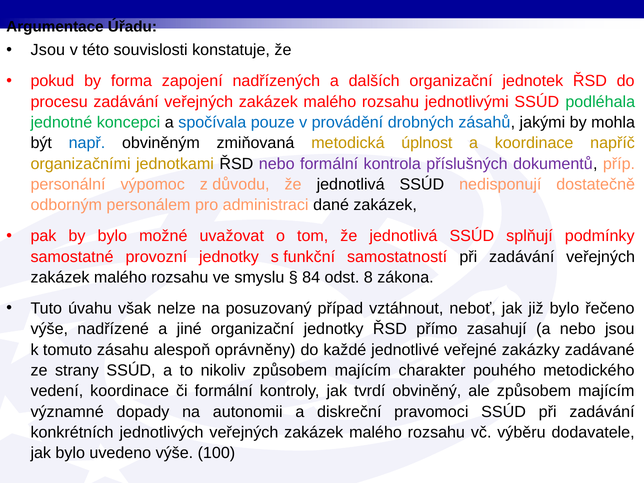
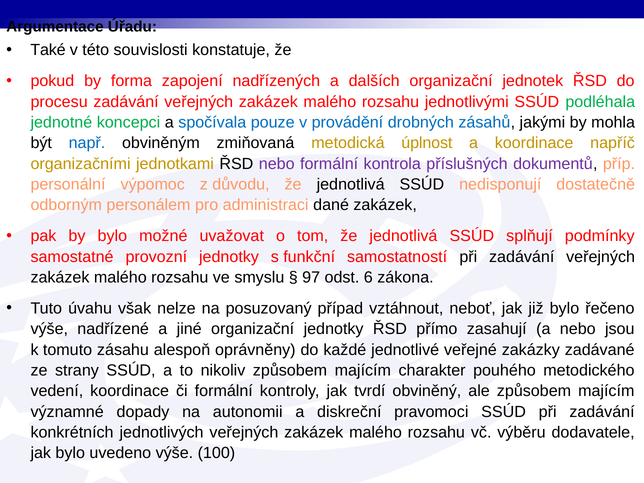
Jsou at (48, 50): Jsou -> Také
84: 84 -> 97
8: 8 -> 6
